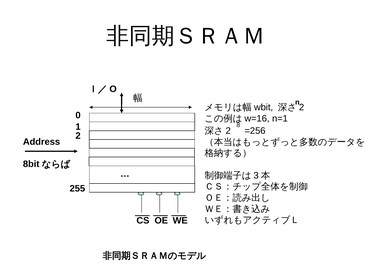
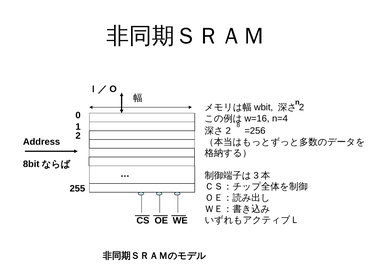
n=1: n=1 -> n=4
